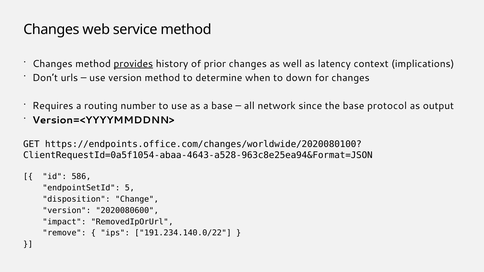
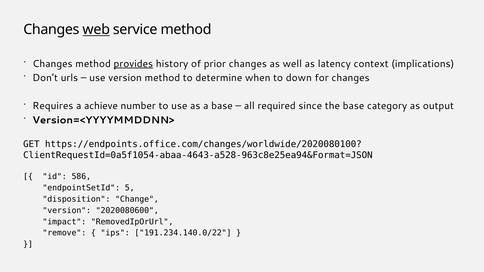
web underline: none -> present
routing: routing -> achieve
network: network -> required
protocol: protocol -> category
